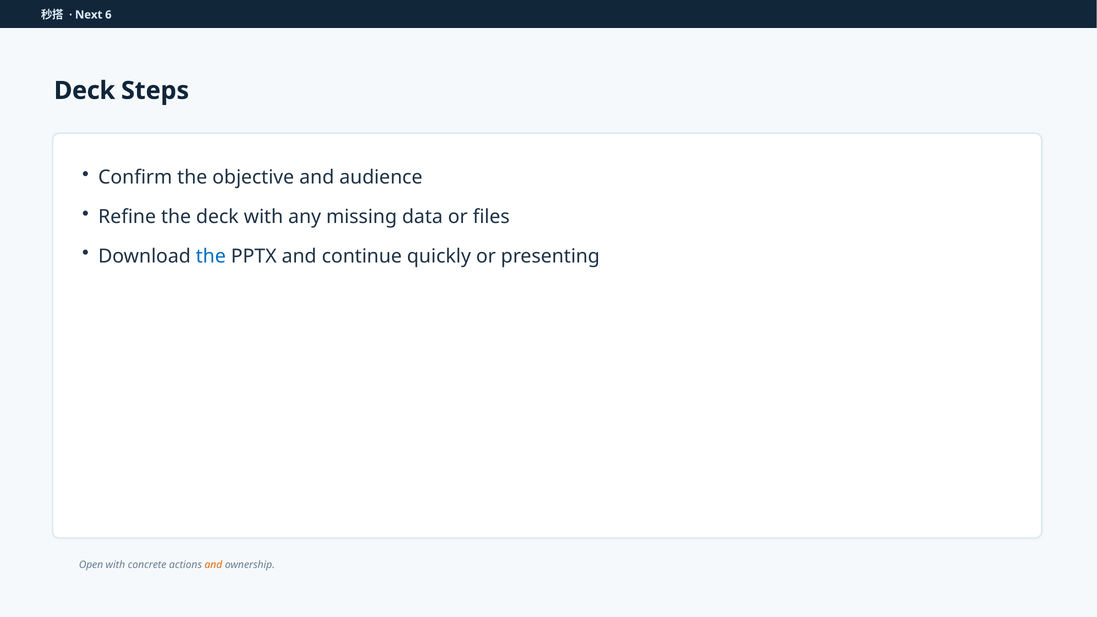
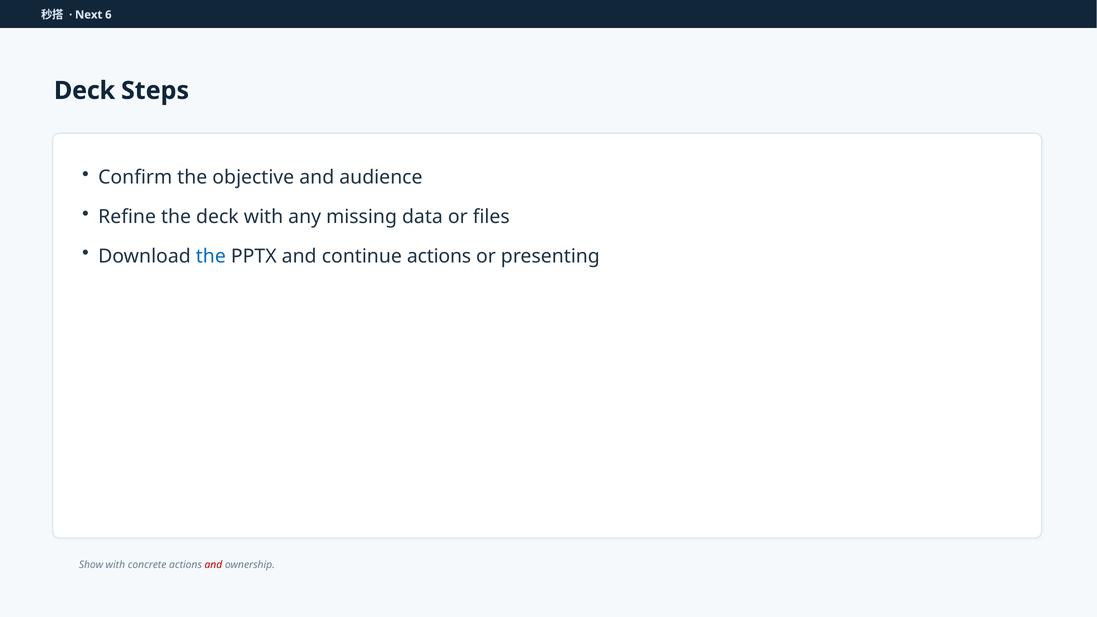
continue quickly: quickly -> actions
Open: Open -> Show
and at (213, 565) colour: orange -> red
